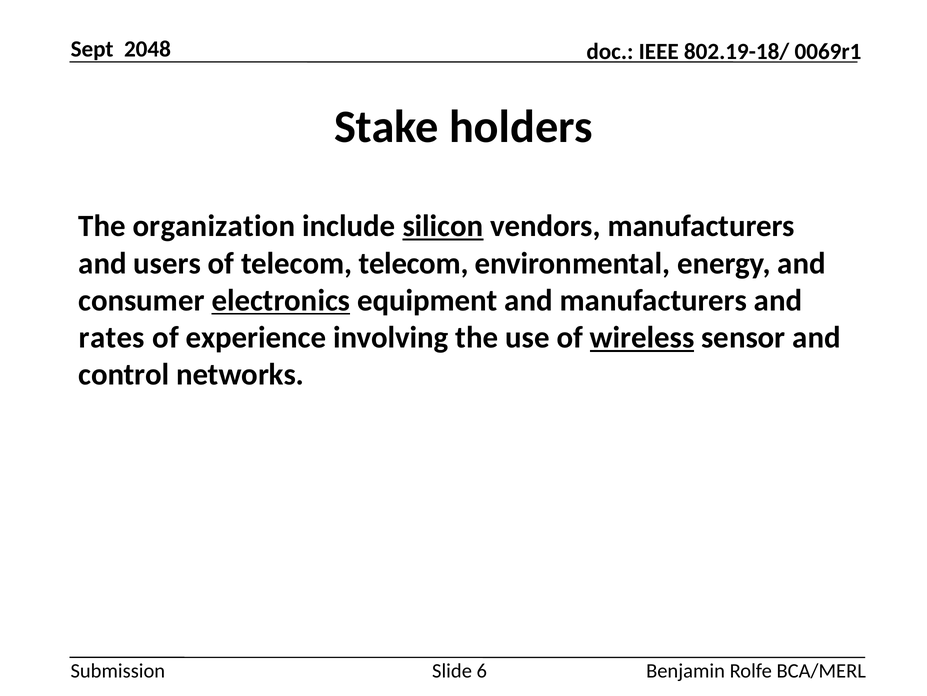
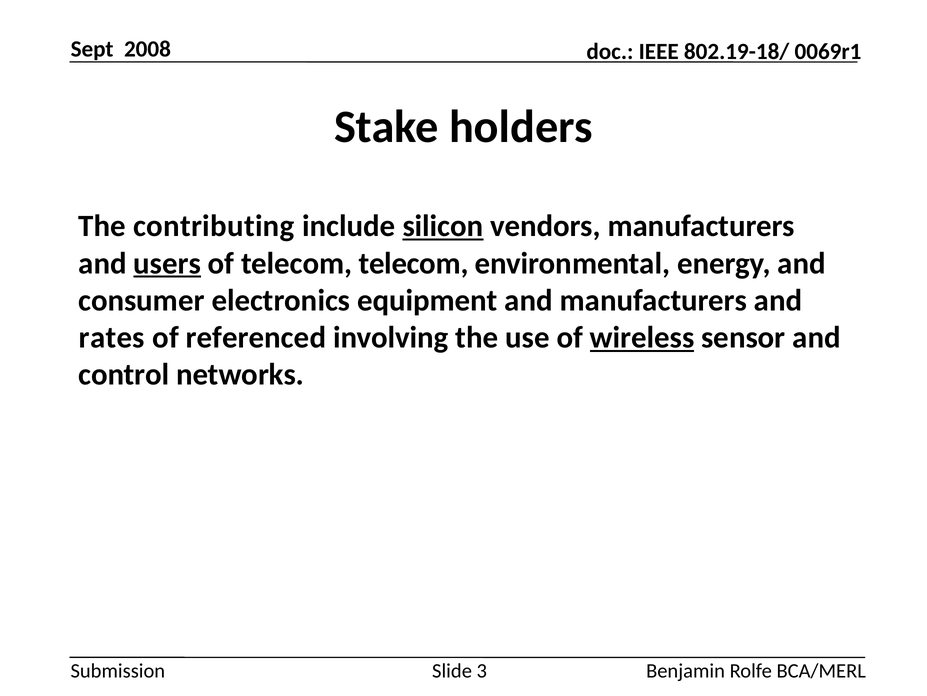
2048: 2048 -> 2008
organization: organization -> contributing
users underline: none -> present
electronics underline: present -> none
experience: experience -> referenced
6: 6 -> 3
